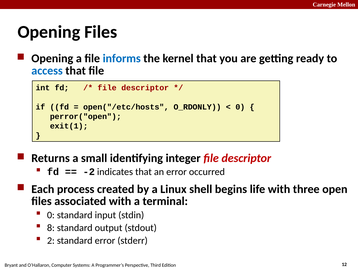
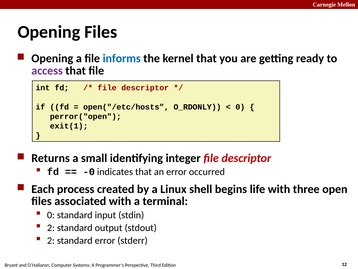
access colour: blue -> purple
-2: -2 -> -0
8 at (51, 227): 8 -> 2
